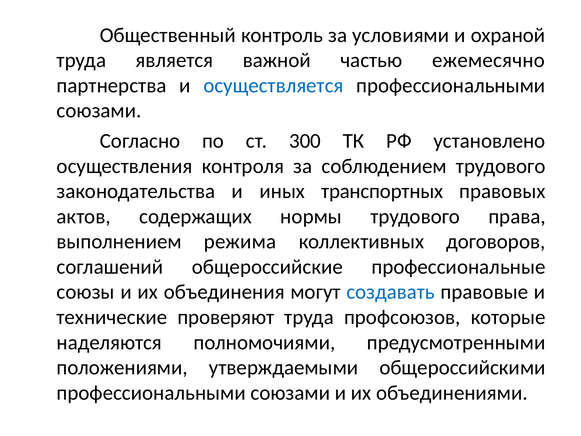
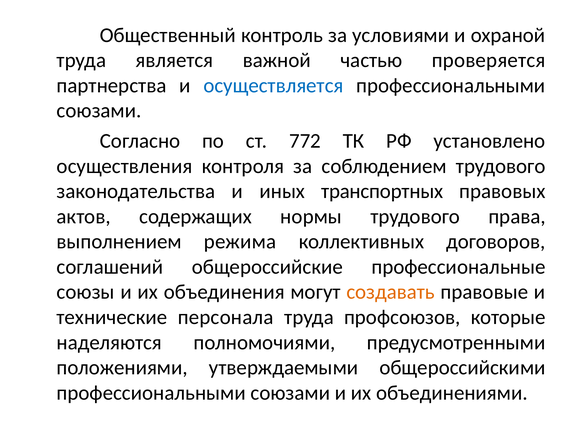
ежемесячно: ежемесячно -> проверяется
300: 300 -> 772
создавать colour: blue -> orange
проверяют: проверяют -> персонала
